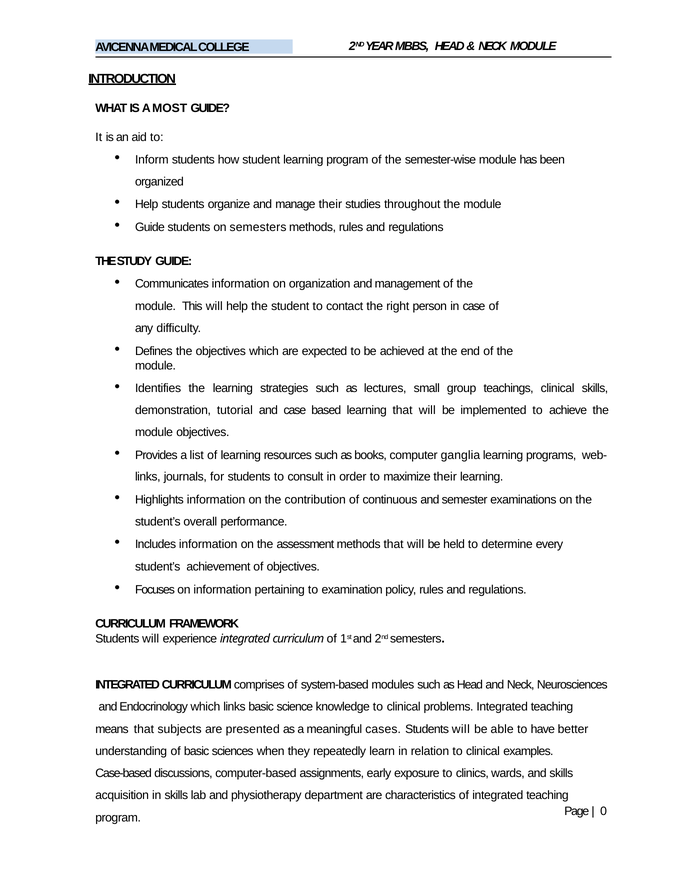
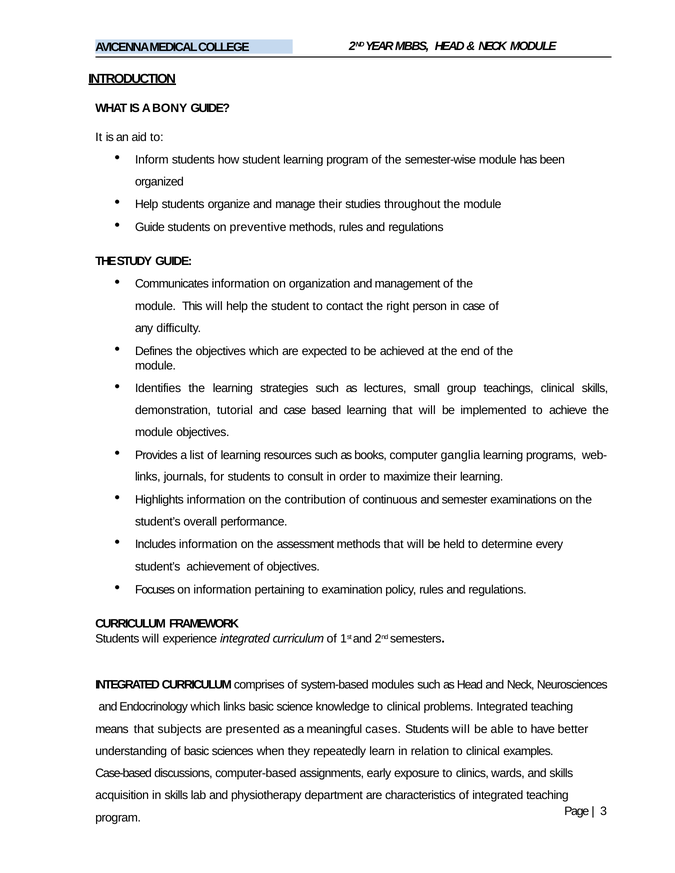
MOST: MOST -> BONY
on semesters: semesters -> preventive
0: 0 -> 3
